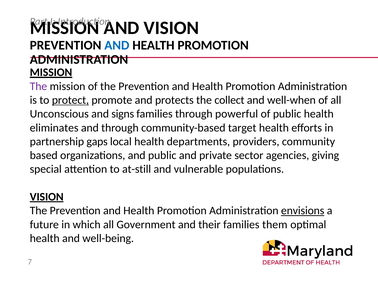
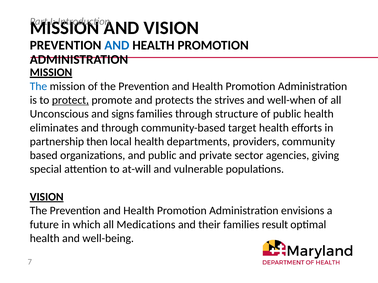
The at (38, 86) colour: purple -> blue
collect: collect -> strives
powerful: powerful -> structure
gaps: gaps -> then
at-still: at-still -> at-will
envisions underline: present -> none
Government: Government -> Medications
them: them -> result
